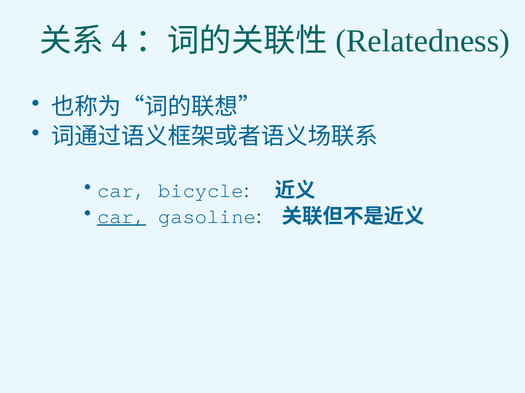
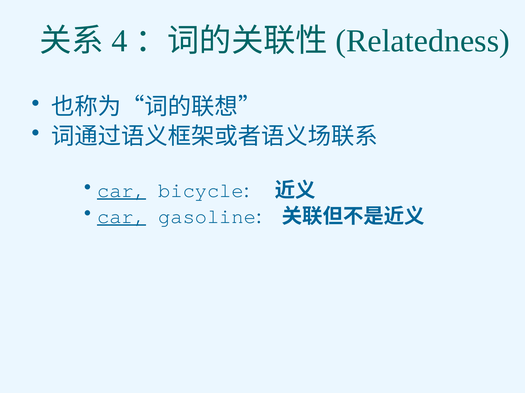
car at (122, 191) underline: none -> present
